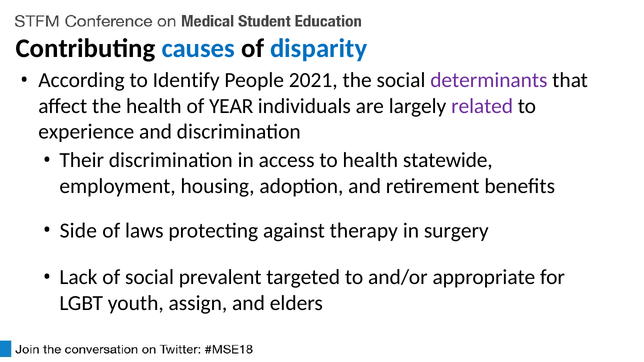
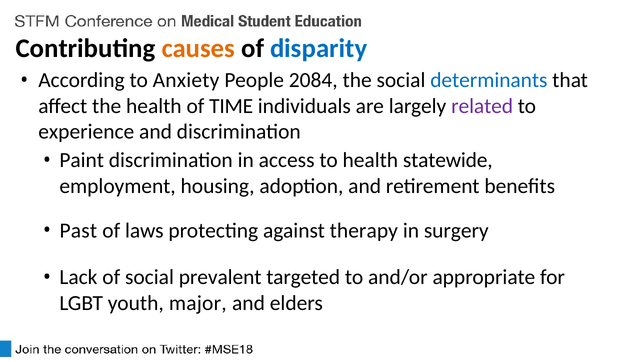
causes colour: blue -> orange
Identify: Identify -> Anxiety
2021: 2021 -> 2084
determinants colour: purple -> blue
YEAR: YEAR -> TIME
Their: Their -> Paint
Side: Side -> Past
assign: assign -> major
